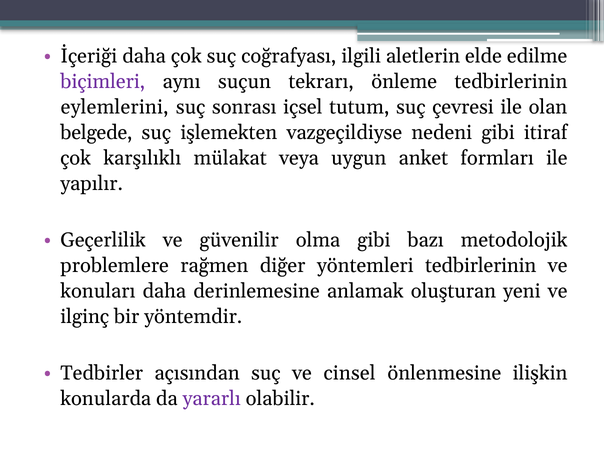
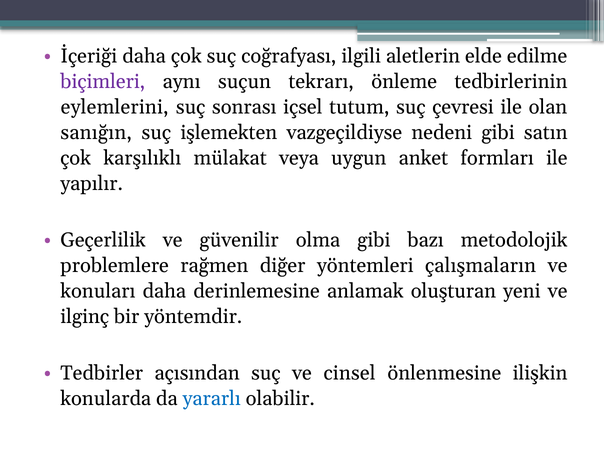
belgede: belgede -> sanığın
itiraf: itiraf -> satın
yöntemleri tedbirlerinin: tedbirlerinin -> çalışmaların
yararlı colour: purple -> blue
